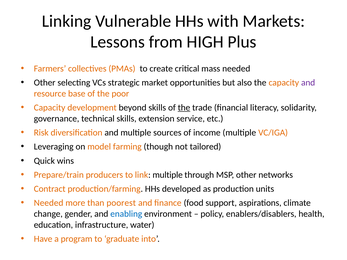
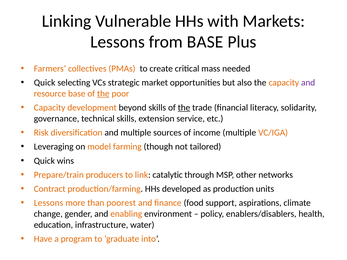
from HIGH: HIGH -> BASE
Other at (45, 83): Other -> Quick
the at (103, 94) underline: none -> present
link multiple: multiple -> catalytic
Needed at (49, 203): Needed -> Lessons
enabling colour: blue -> orange
